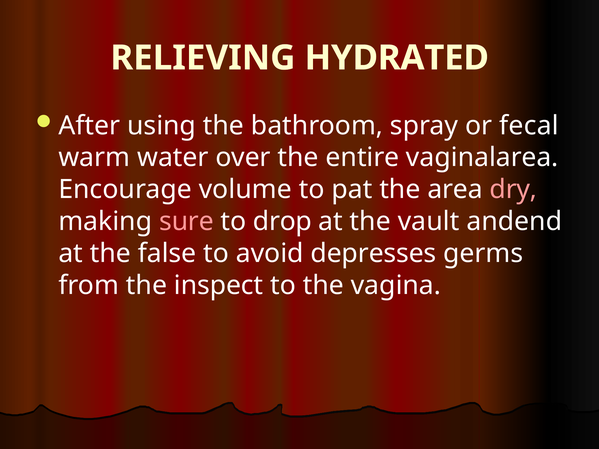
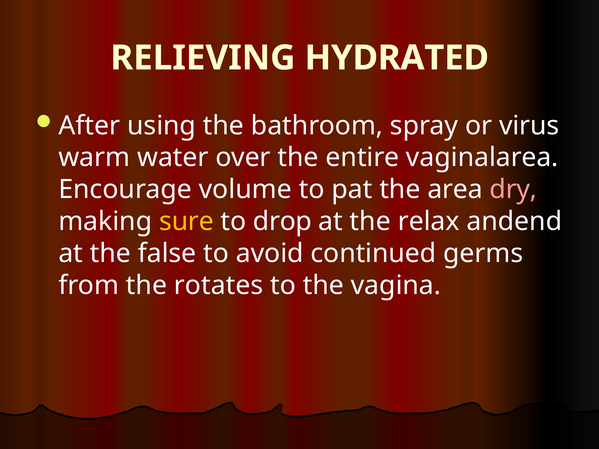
fecal: fecal -> virus
sure colour: pink -> yellow
vault: vault -> relax
depresses: depresses -> continued
inspect: inspect -> rotates
